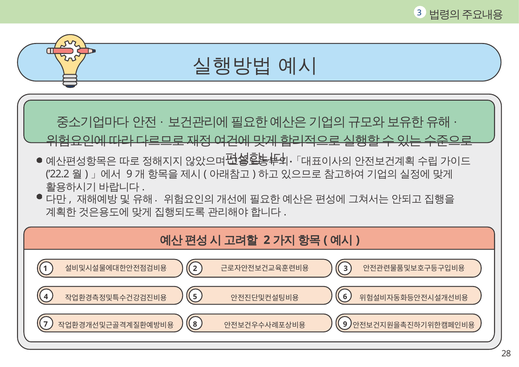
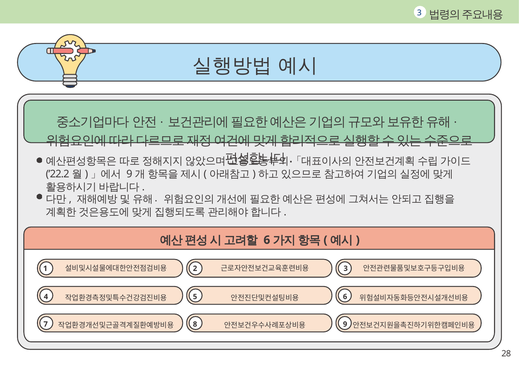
2 at (267, 240): 2 -> 6
